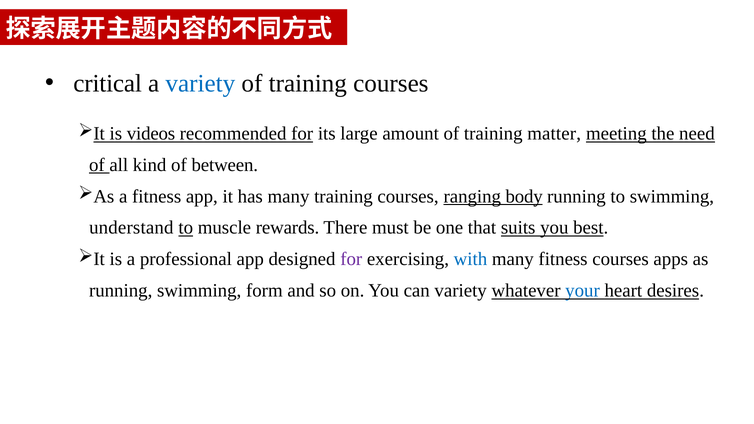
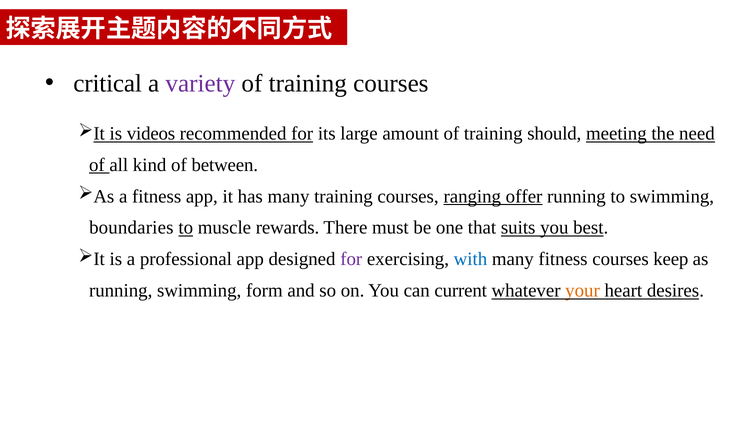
variety at (200, 84) colour: blue -> purple
matter: matter -> should
body: body -> offer
understand: understand -> boundaries
apps: apps -> keep
can variety: variety -> current
your colour: blue -> orange
